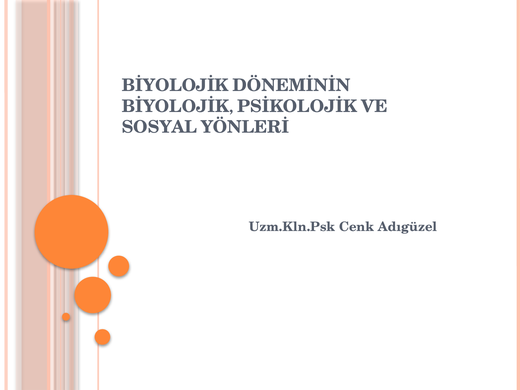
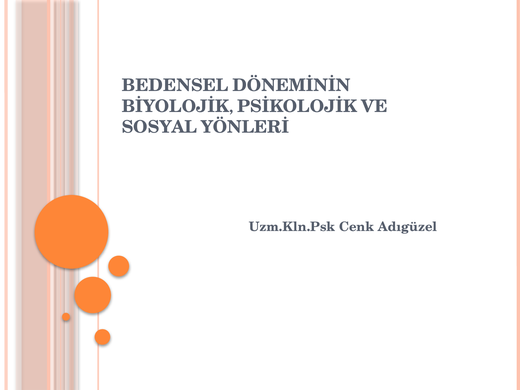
BİYOLOJİK at (175, 86): BİYOLOJİK -> BEDENSEL
